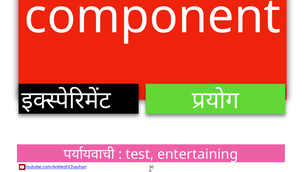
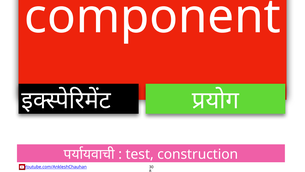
entertaining: entertaining -> construction
